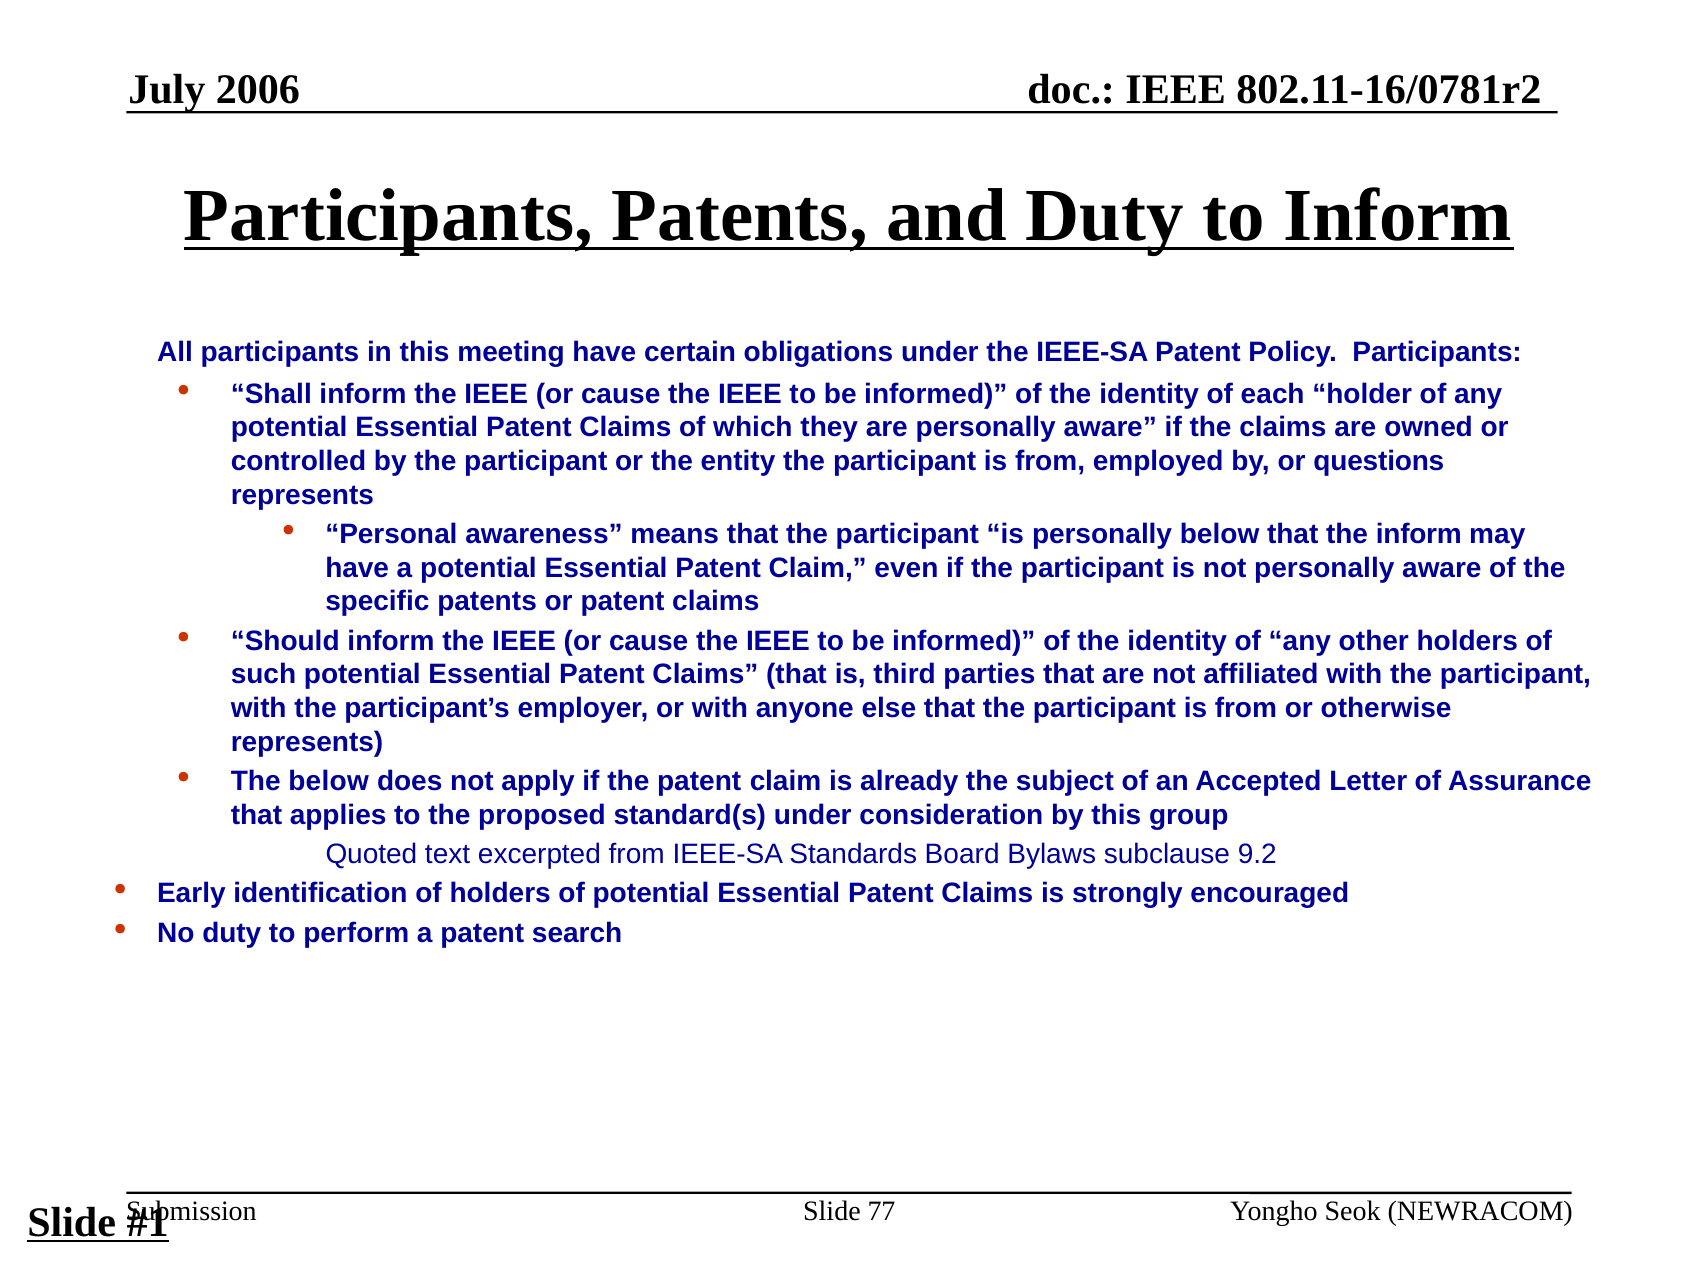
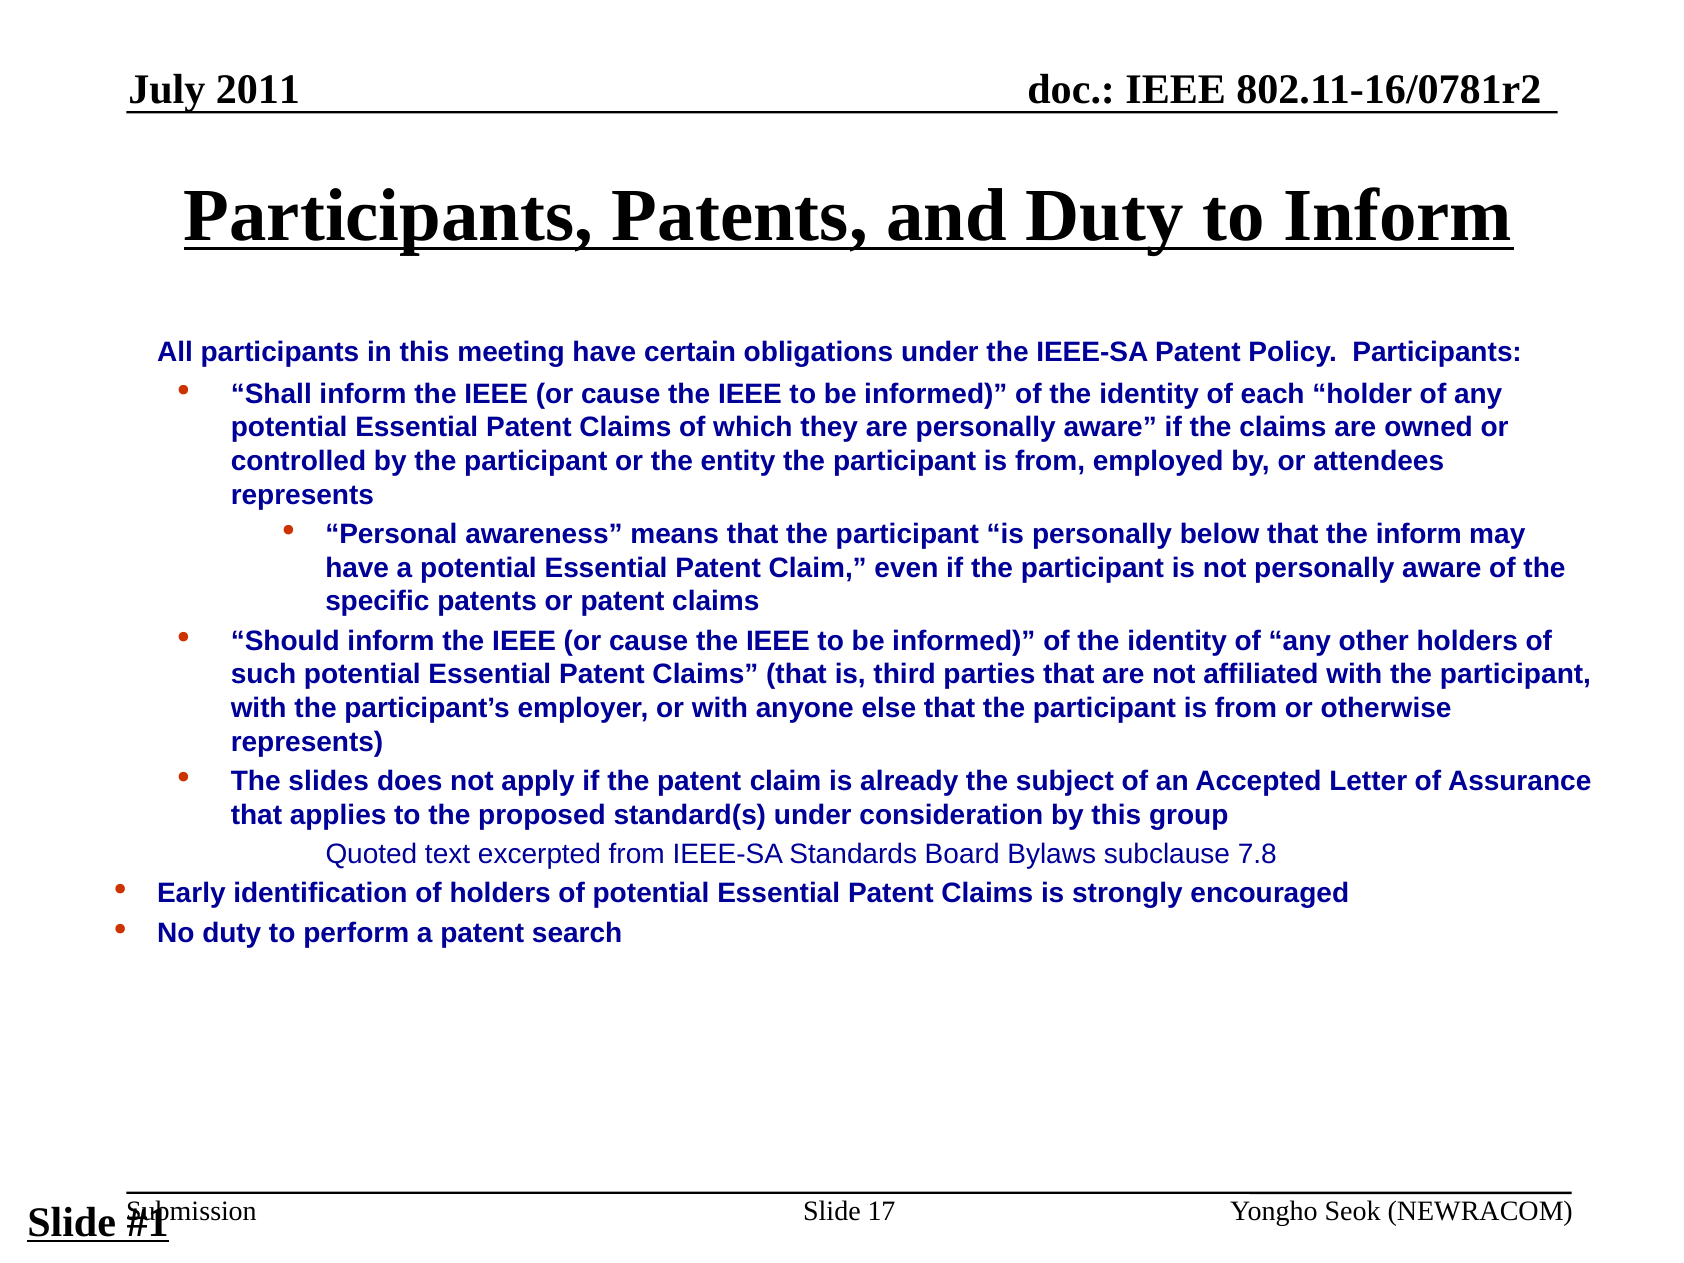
2006: 2006 -> 2011
questions: questions -> attendees
The below: below -> slides
9.2: 9.2 -> 7.8
77: 77 -> 17
